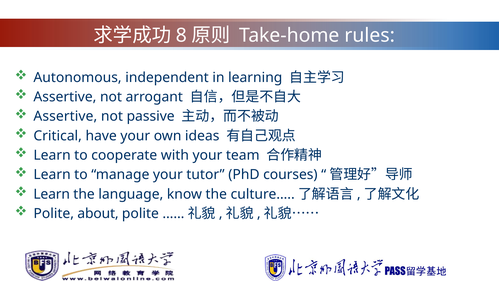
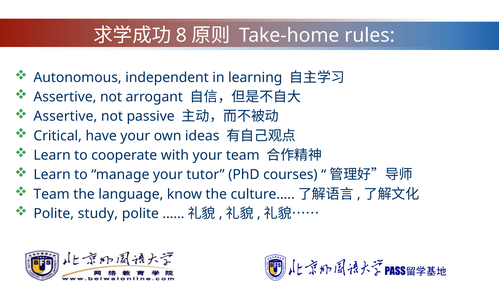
Learn at (52, 194): Learn -> Team
about: about -> study
